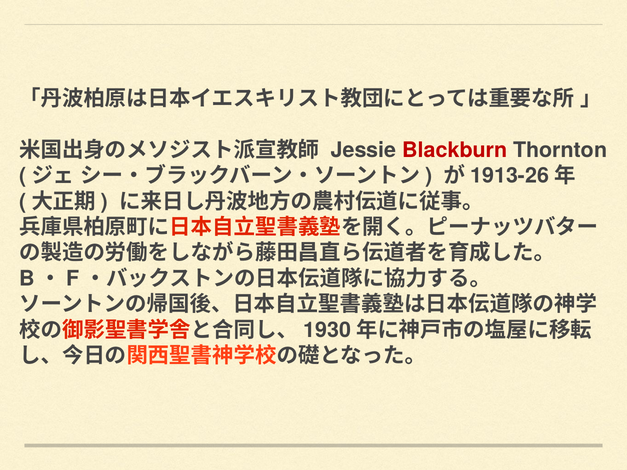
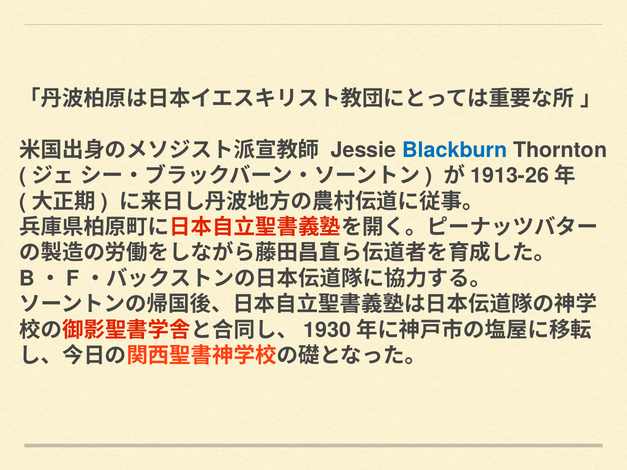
Blackburn colour: red -> blue
